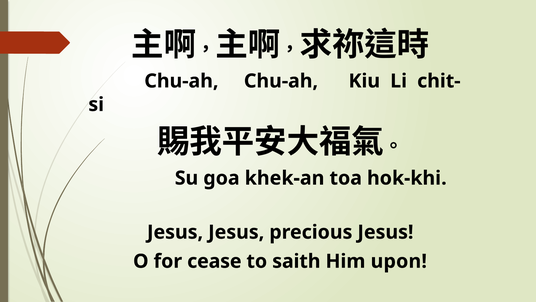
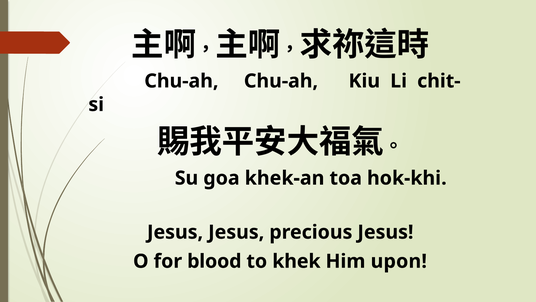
cease: cease -> blood
saith: saith -> khek
